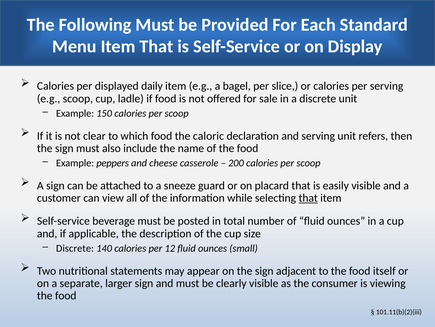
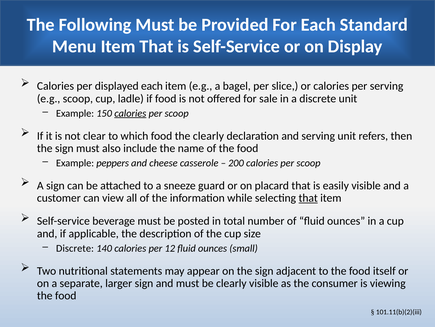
displayed daily: daily -> each
calories at (130, 113) underline: none -> present
the caloric: caloric -> clearly
